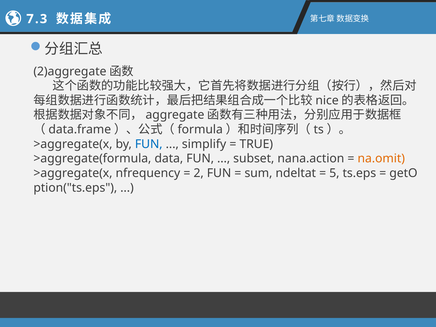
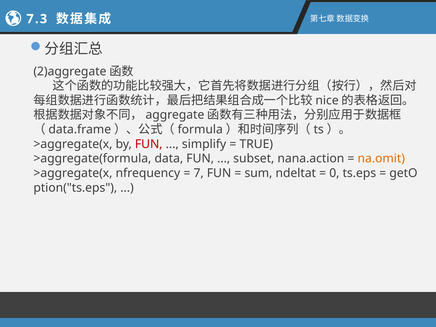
FUN at (149, 144) colour: blue -> red
2: 2 -> 7
5: 5 -> 0
